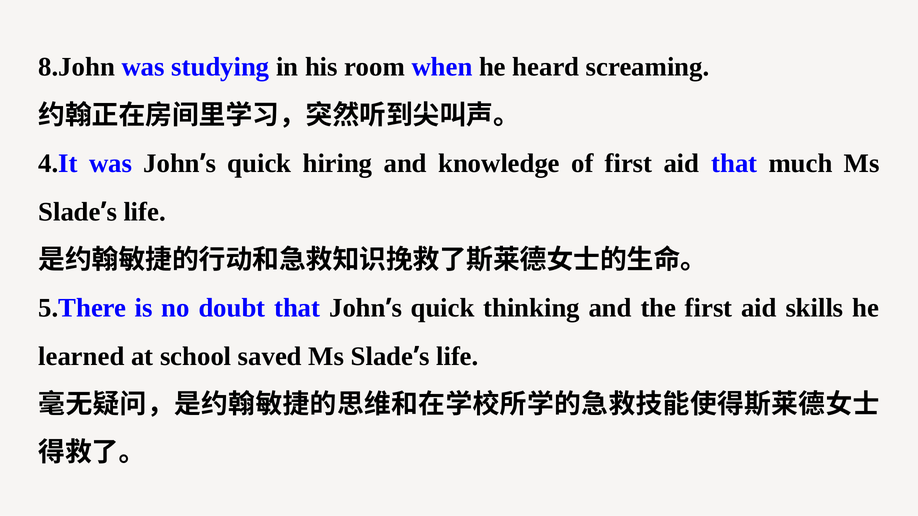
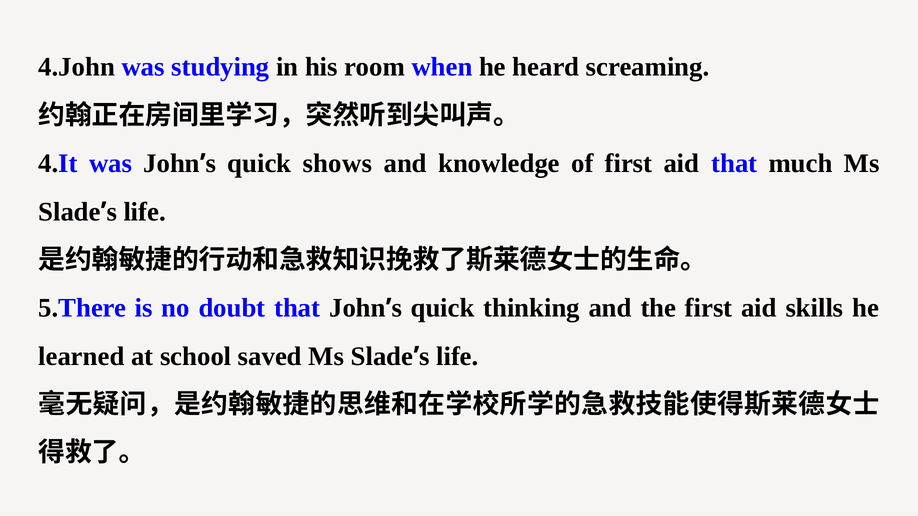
8.John: 8.John -> 4.John
hiring: hiring -> shows
